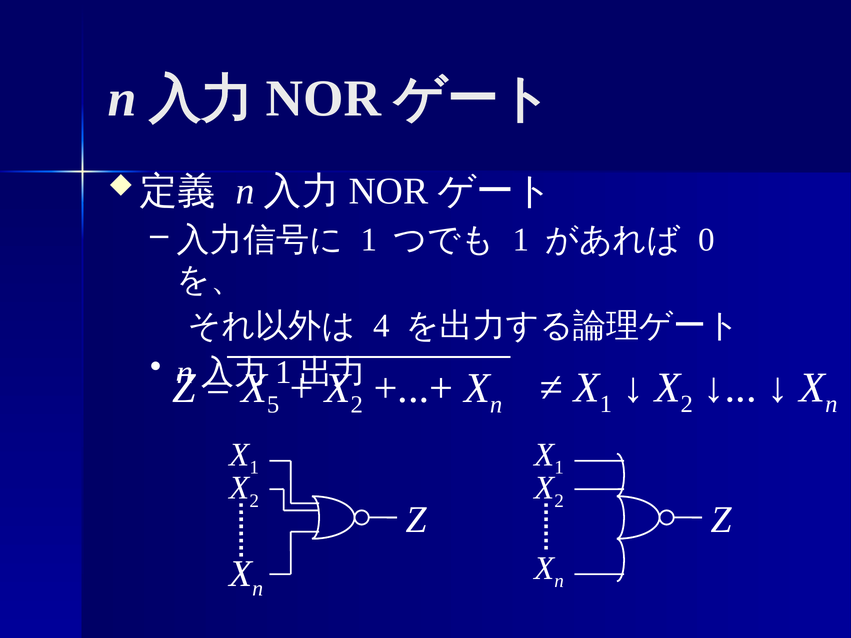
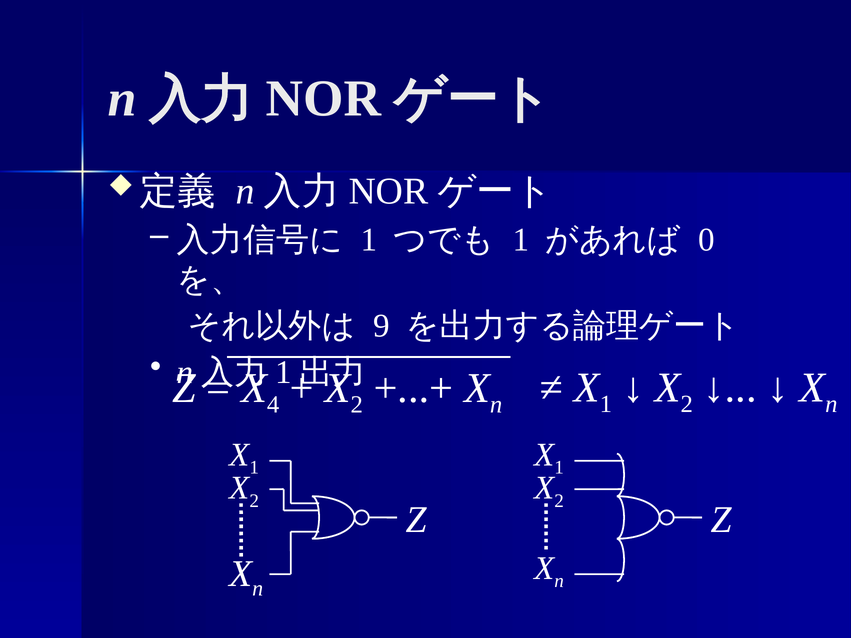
4: 4 -> 9
5: 5 -> 4
